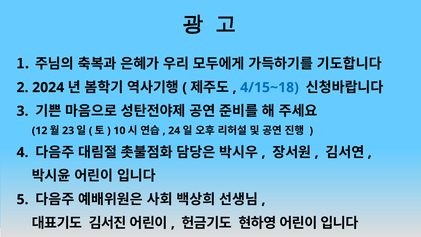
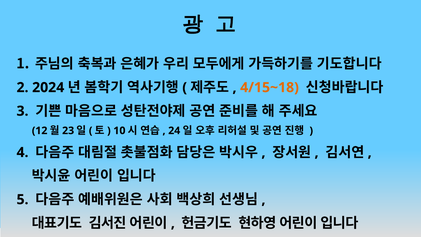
4/15~18 colour: blue -> orange
